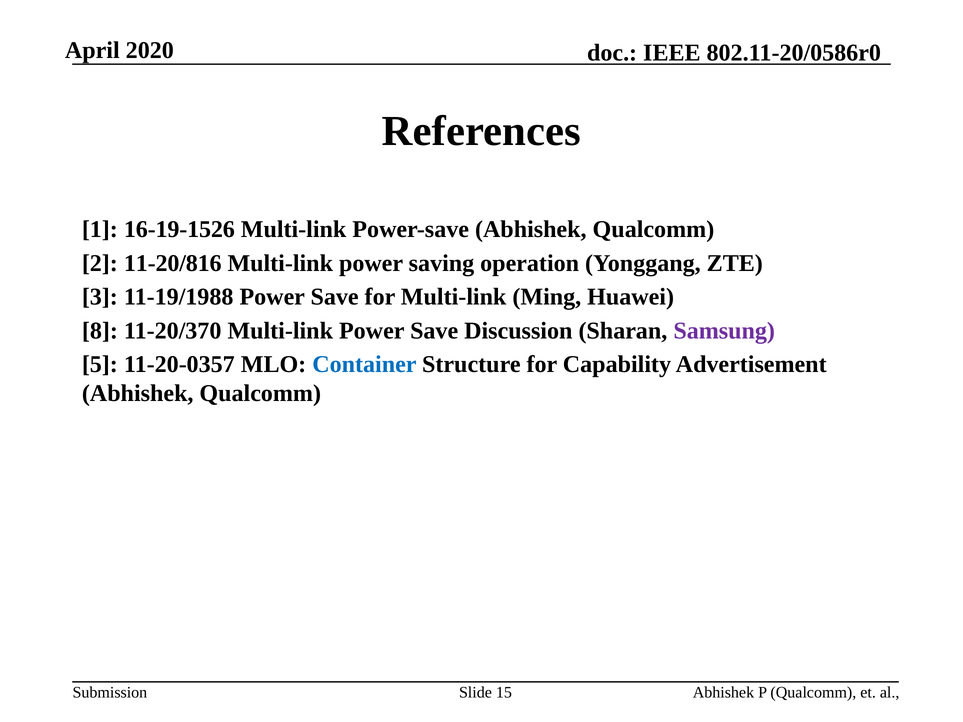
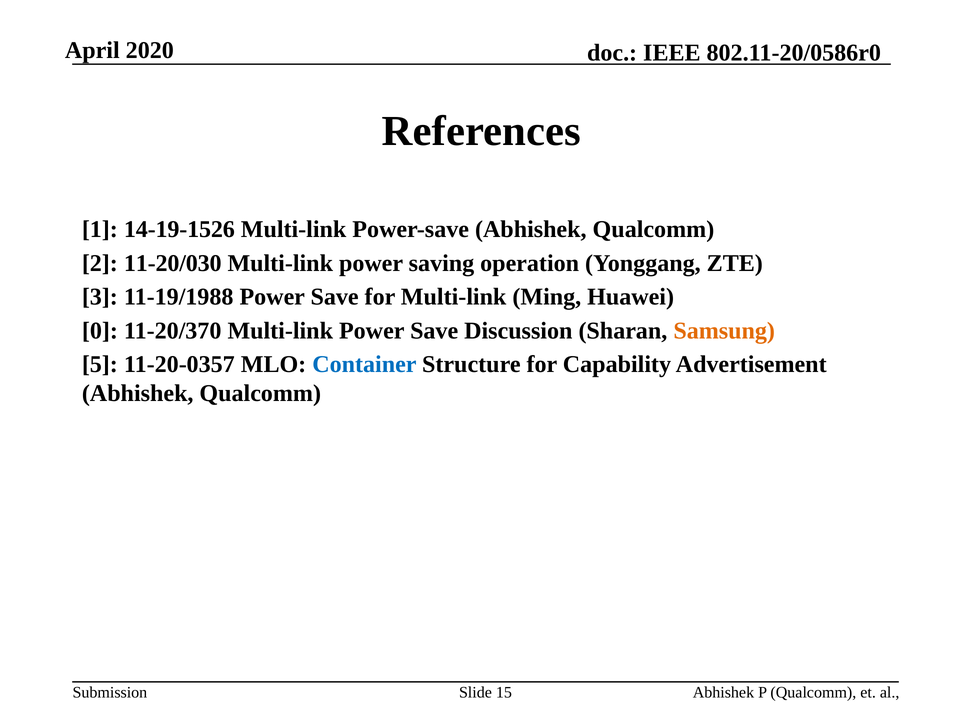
16-19-1526: 16-19-1526 -> 14-19-1526
11-20/816: 11-20/816 -> 11-20/030
8: 8 -> 0
Samsung colour: purple -> orange
